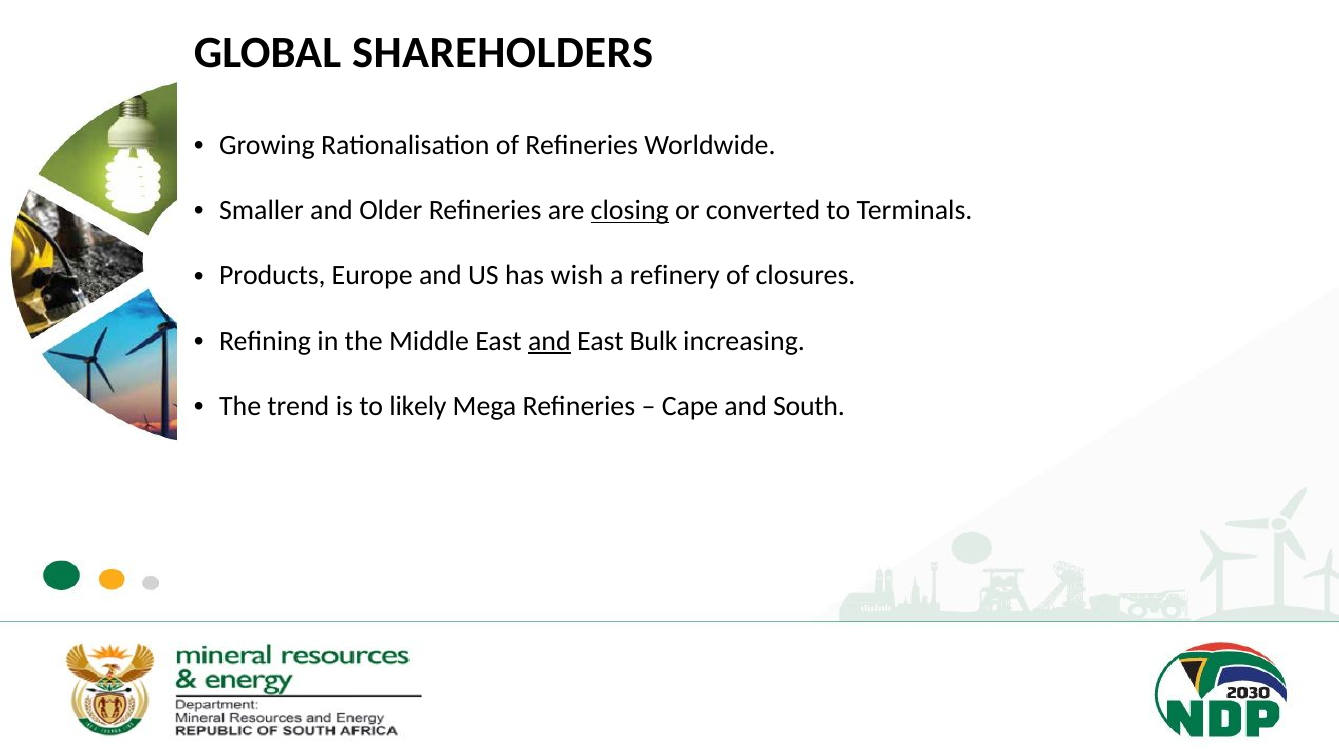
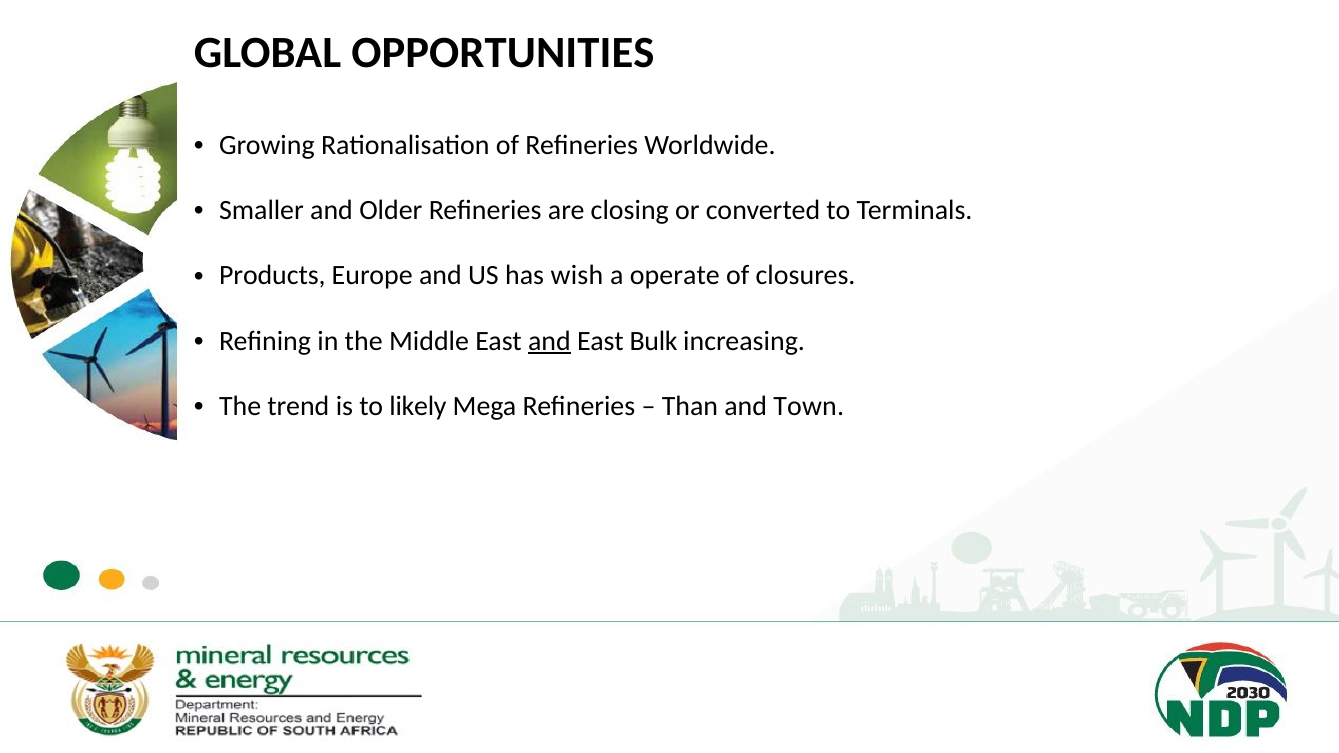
SHAREHOLDERS: SHAREHOLDERS -> OPPORTUNITIES
closing underline: present -> none
refinery: refinery -> operate
Cape: Cape -> Than
South: South -> Town
